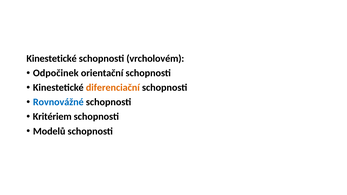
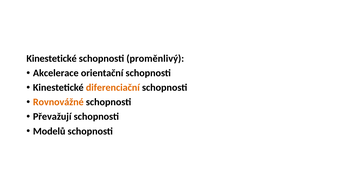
vrcholovém: vrcholovém -> proměnlivý
Odpočinek: Odpočinek -> Akcelerace
Rovnovážné colour: blue -> orange
Kritériem: Kritériem -> Převažují
